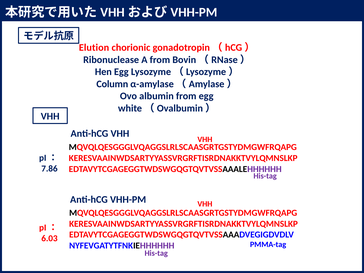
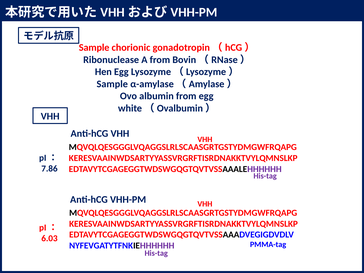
Elution at (94, 48): Elution -> Sample
Column at (112, 84): Column -> Sample
